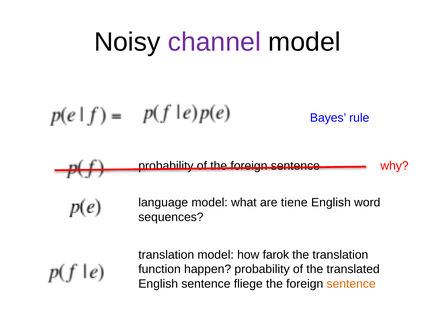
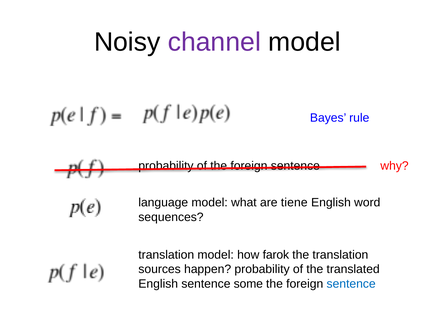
function: function -> sources
fliege: fliege -> some
sentence at (351, 284) colour: orange -> blue
